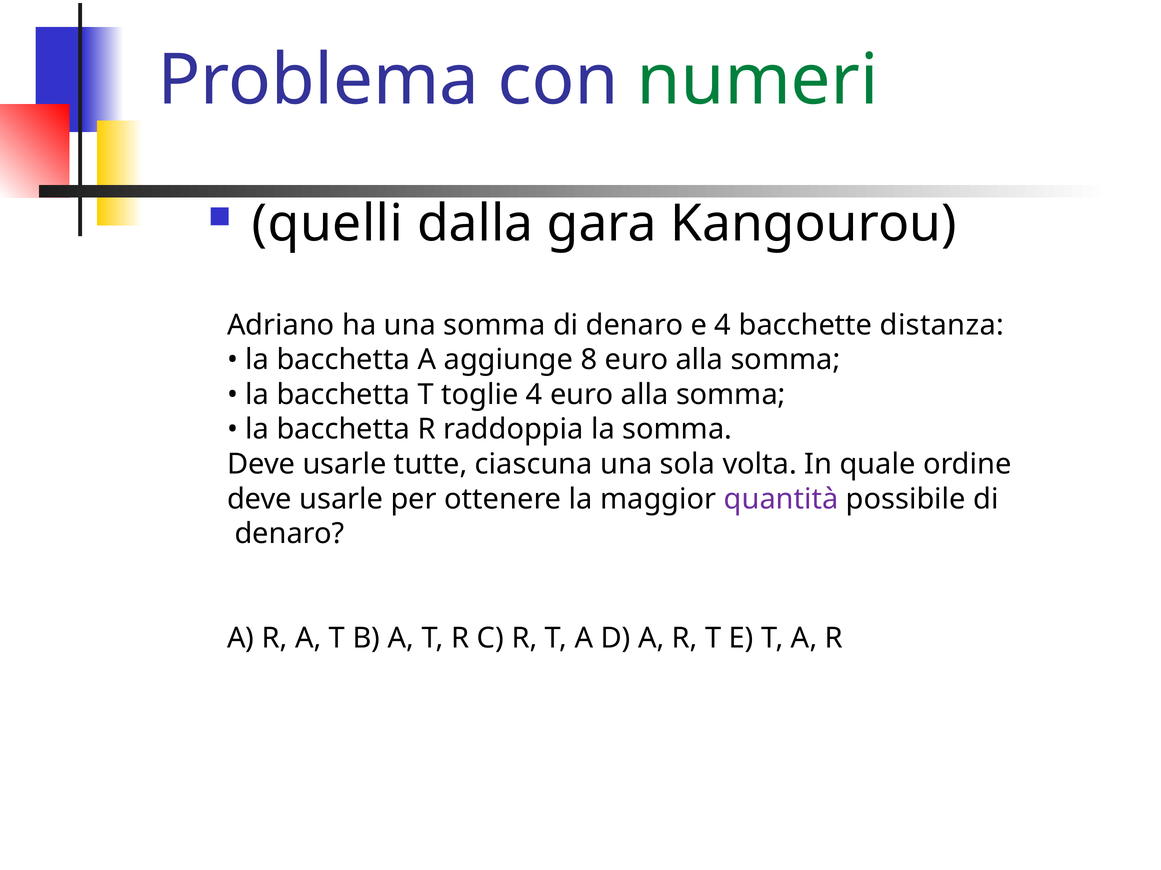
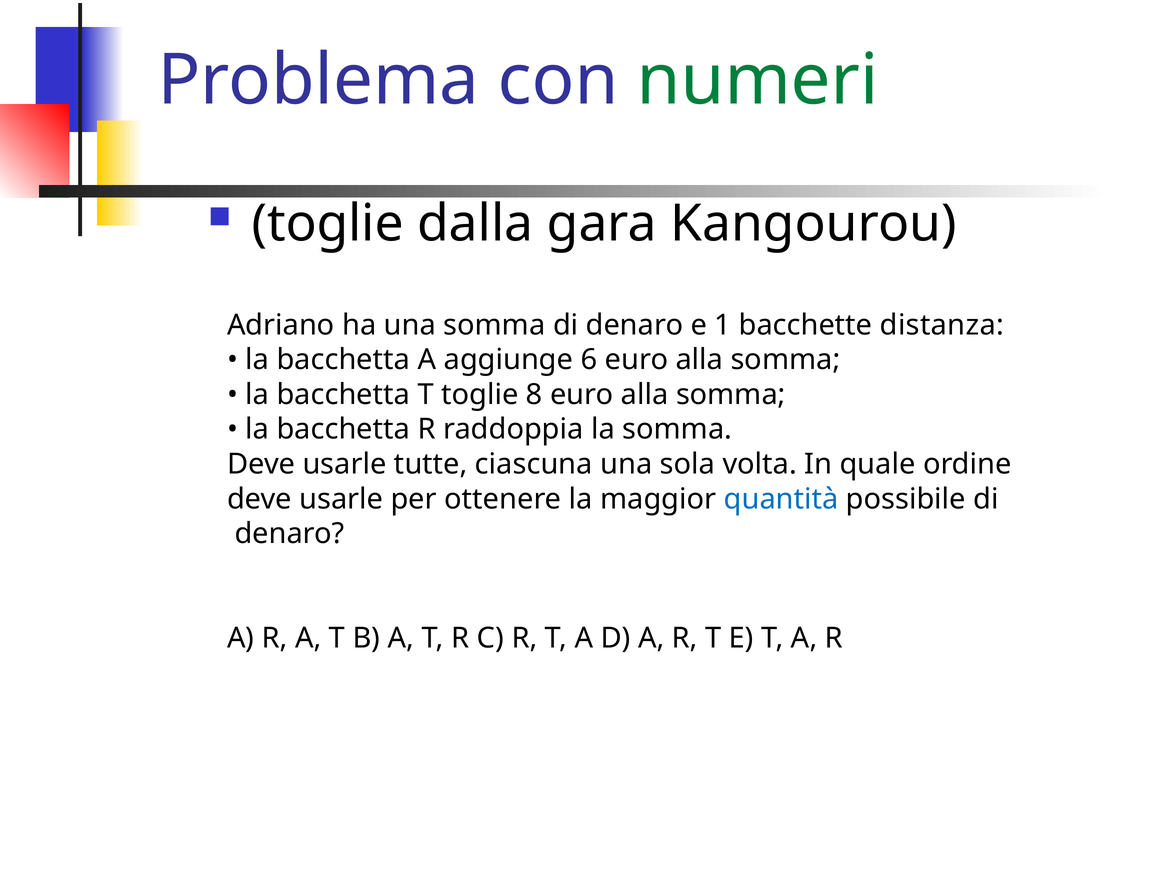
quelli at (327, 224): quelli -> toglie
e 4: 4 -> 1
8: 8 -> 6
toglie 4: 4 -> 8
quantità colour: purple -> blue
